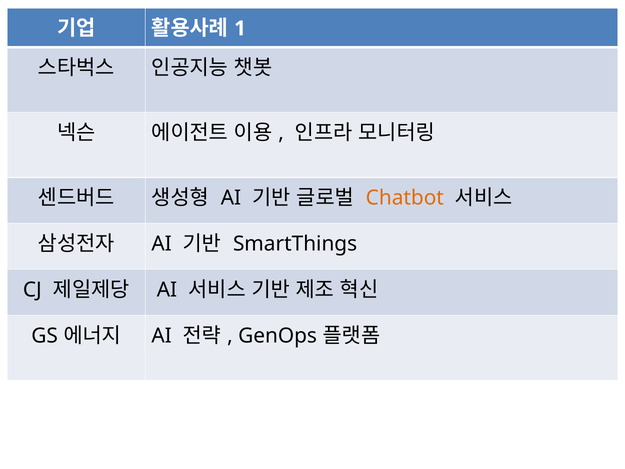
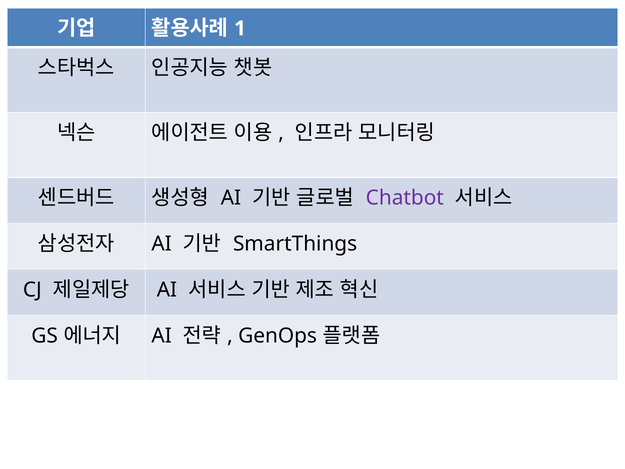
Chatbot colour: orange -> purple
